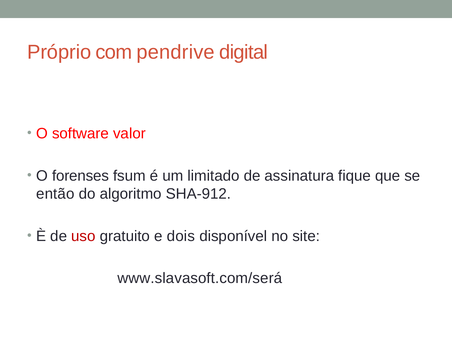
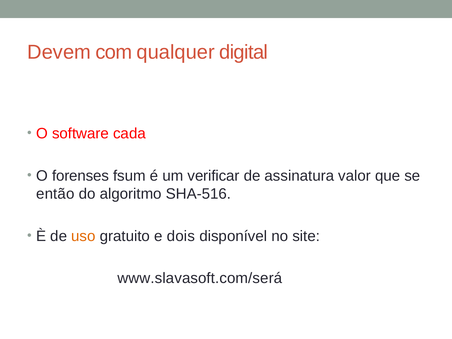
Próprio: Próprio -> Devem
pendrive: pendrive -> qualquer
valor: valor -> cada
limitado: limitado -> verificar
fique: fique -> valor
SHA-912: SHA-912 -> SHA-516
uso colour: red -> orange
